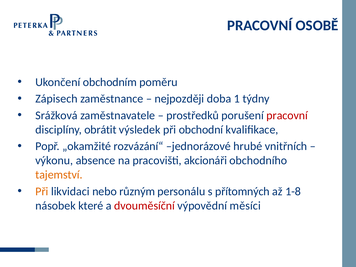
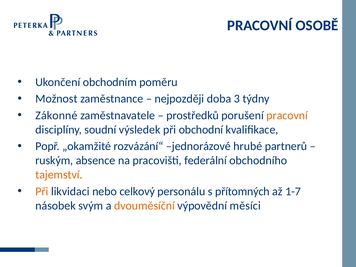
Zápisech: Zápisech -> Možnost
1: 1 -> 3
Srážková: Srážková -> Zákonné
pracovní at (287, 115) colour: red -> orange
obrátit: obrátit -> soudní
vnitřních: vnitřních -> partnerů
výkonu: výkonu -> ruským
akcionáři: akcionáři -> federální
různým: různým -> celkový
1-8: 1-8 -> 1-7
které: které -> svým
dvouměsíční colour: red -> orange
